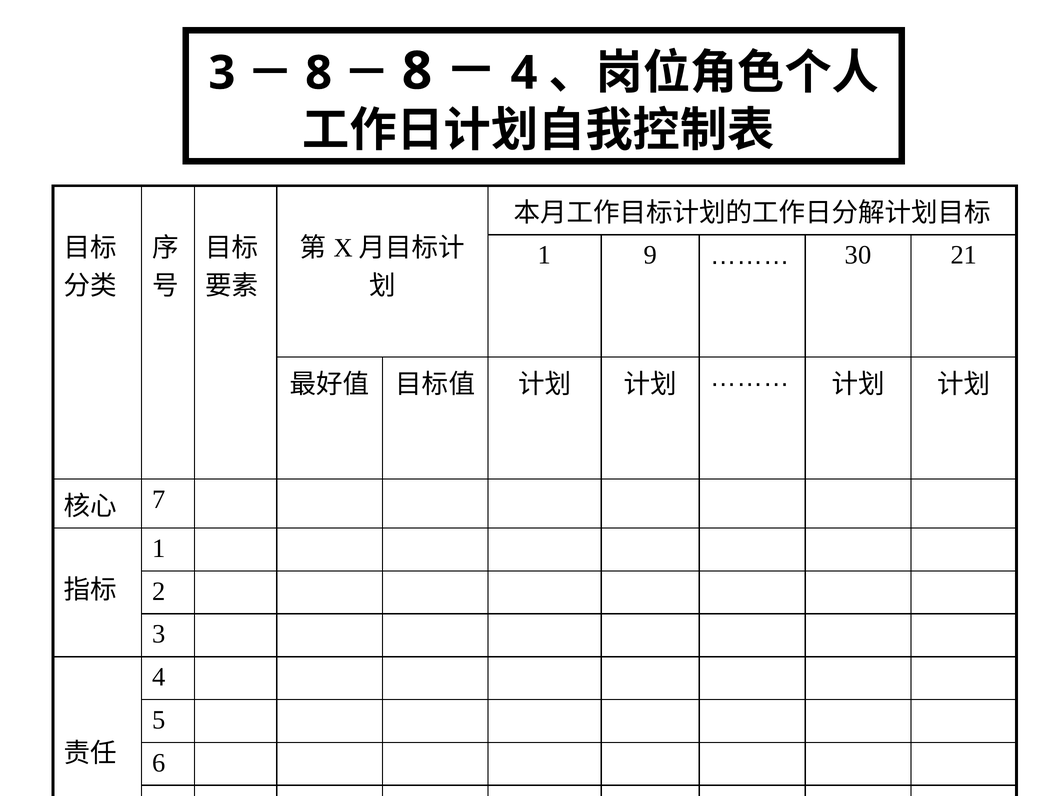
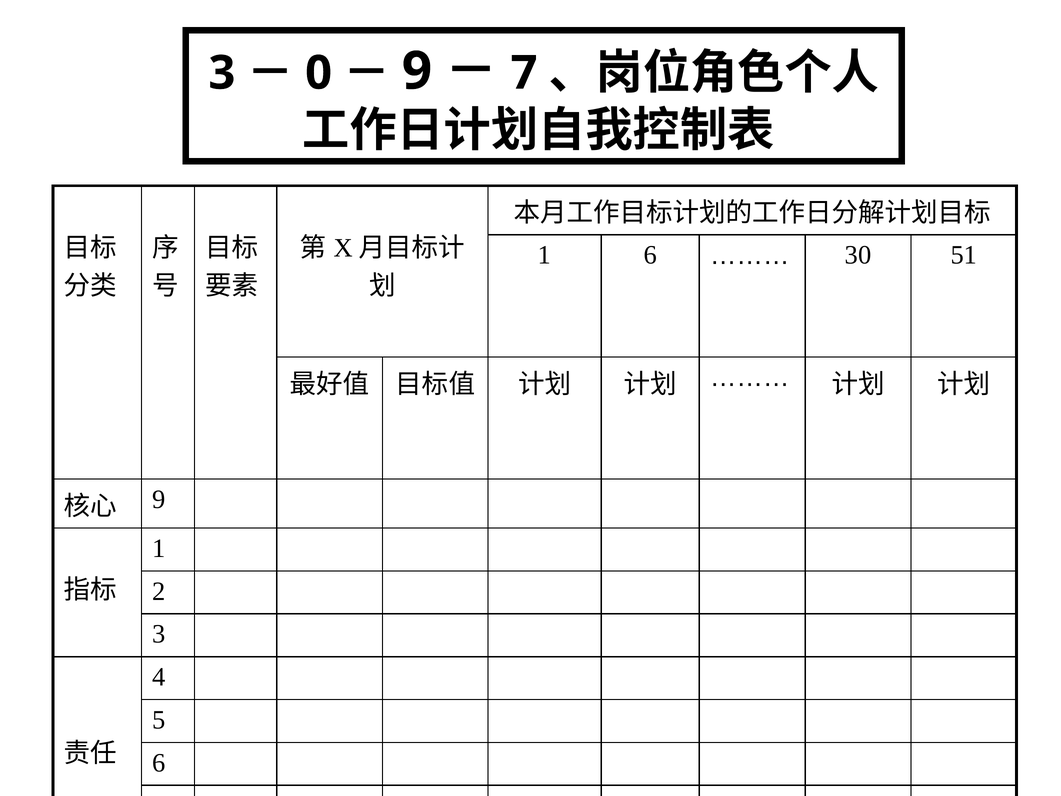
8 at (319, 73): 8 -> 0
8 at (417, 71): 8 -> 9
4 at (524, 73): 4 -> 7
1 9: 9 -> 6
21: 21 -> 51
7 at (159, 499): 7 -> 9
